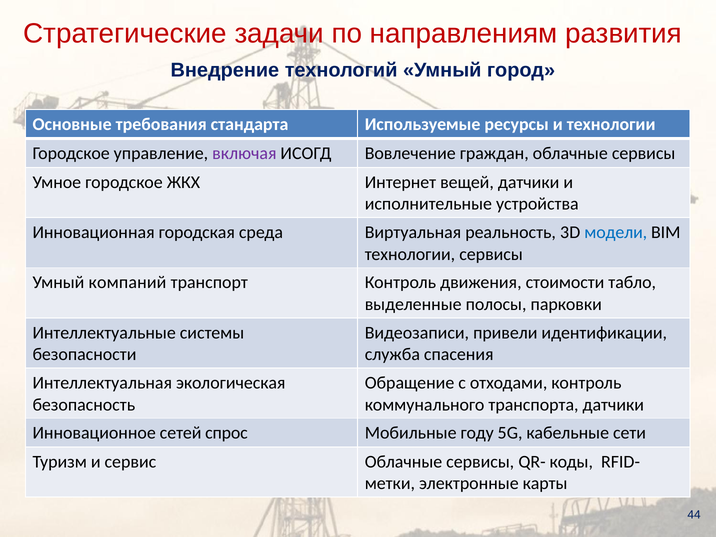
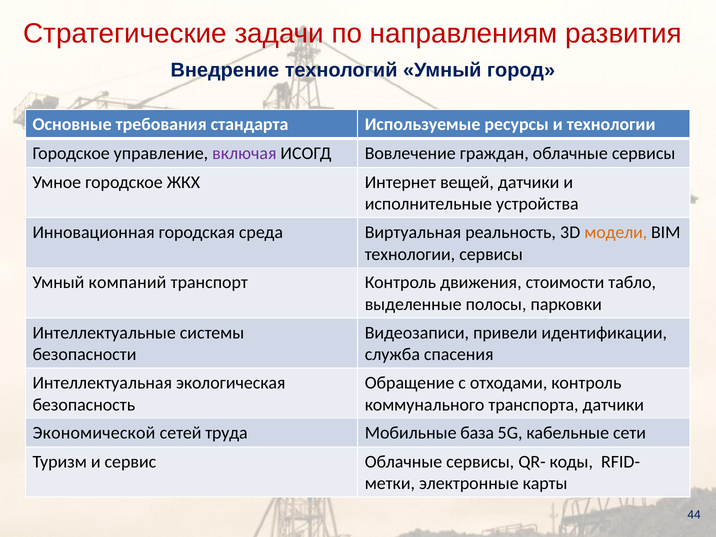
модели colour: blue -> orange
Инновационное: Инновационное -> Экономической
спрос: спрос -> труда
году: году -> база
